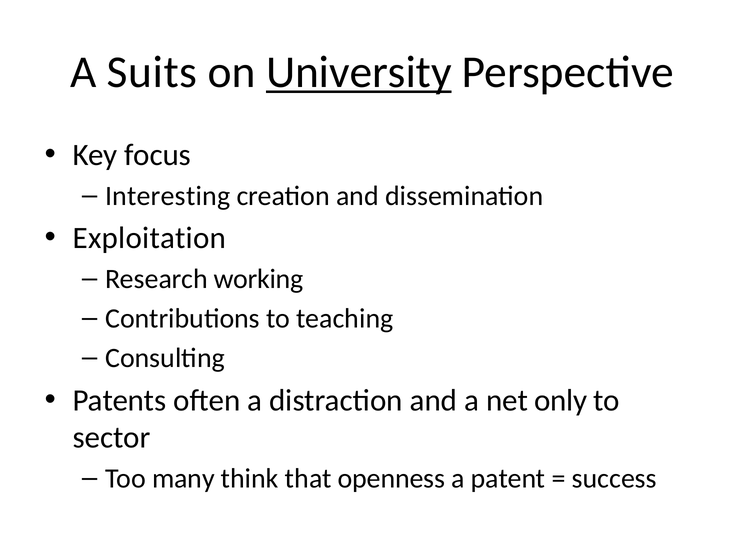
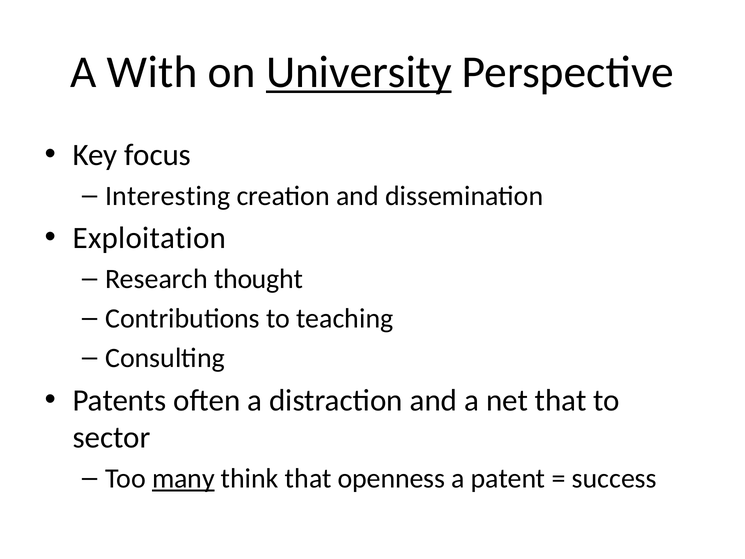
Suits: Suits -> With
working: working -> thought
net only: only -> that
many underline: none -> present
